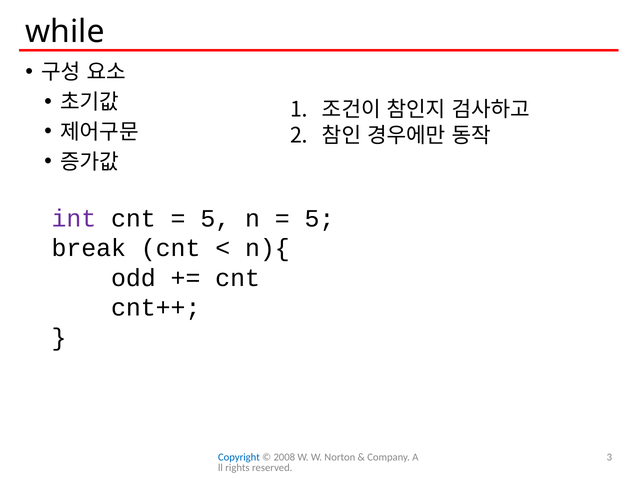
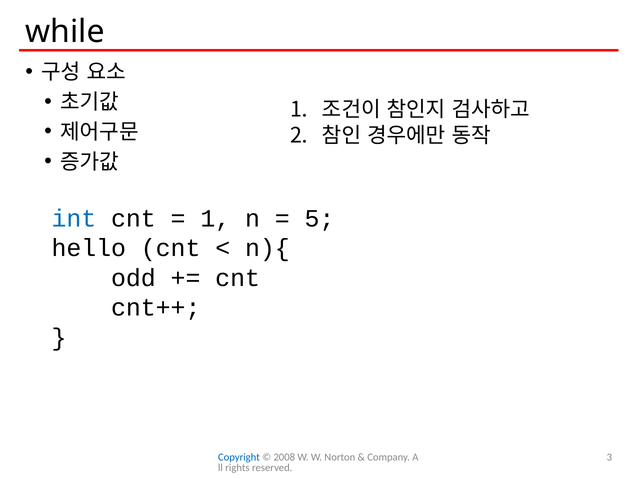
int colour: purple -> blue
5 at (215, 218): 5 -> 1
break: break -> hello
